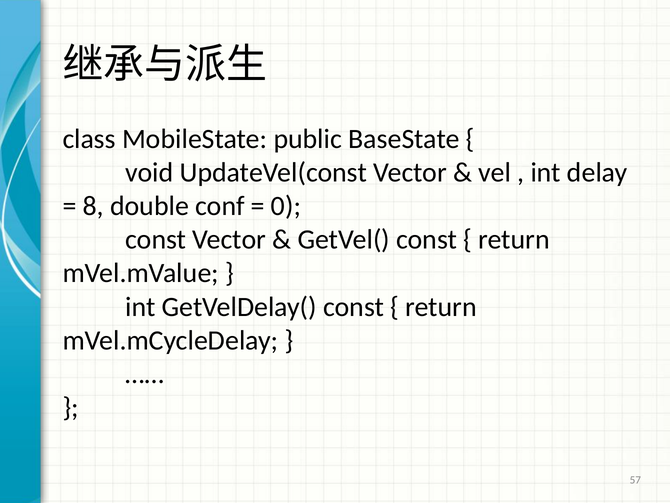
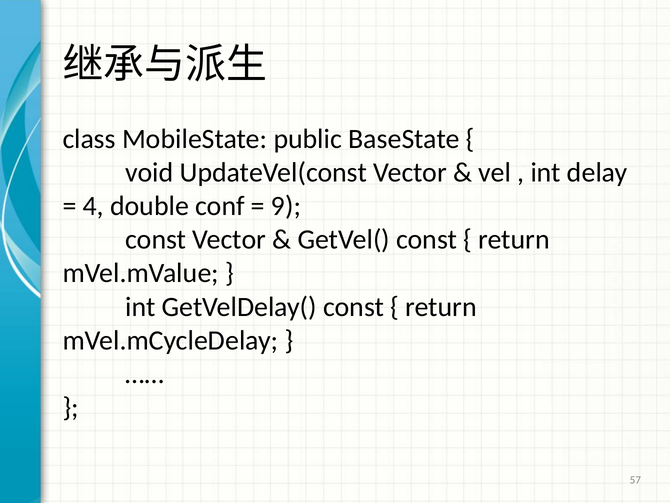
8: 8 -> 4
0: 0 -> 9
